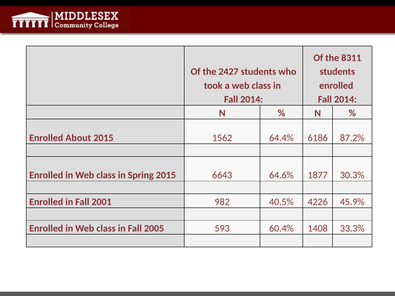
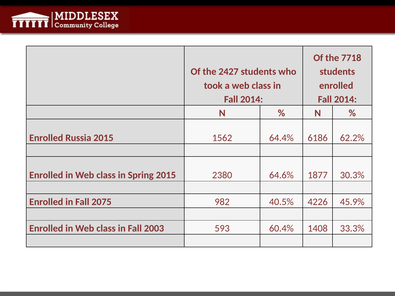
8311: 8311 -> 7718
About: About -> Russia
87.2%: 87.2% -> 62.2%
6643: 6643 -> 2380
2001: 2001 -> 2075
2005: 2005 -> 2003
